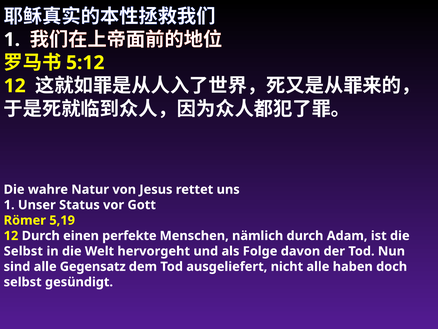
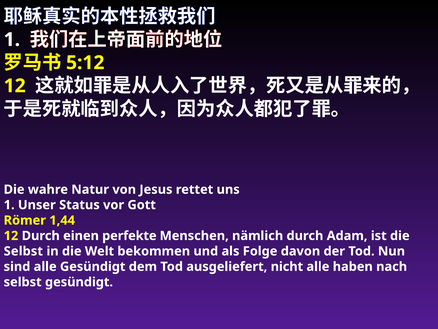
5,19: 5,19 -> 1,44
hervorgeht: hervorgeht -> bekommen
alle Gegensatz: Gegensatz -> Gesündigt
doch: doch -> nach
